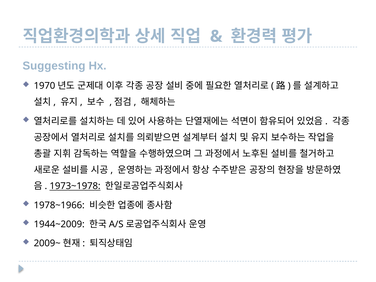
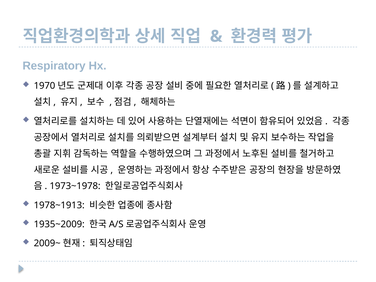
Suggesting: Suggesting -> Respiratory
1973~1978 underline: present -> none
1978~1966: 1978~1966 -> 1978~1913
1944~2009: 1944~2009 -> 1935~2009
